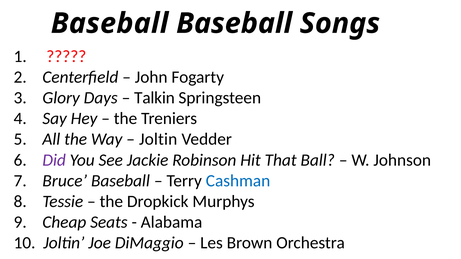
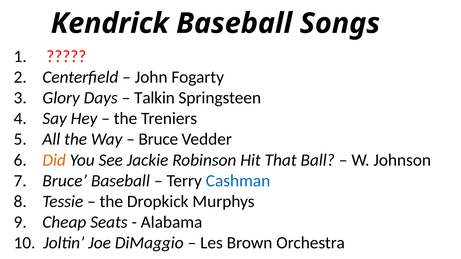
Baseball at (110, 23): Baseball -> Kendrick
Joltin at (158, 139): Joltin -> Bruce
Did colour: purple -> orange
